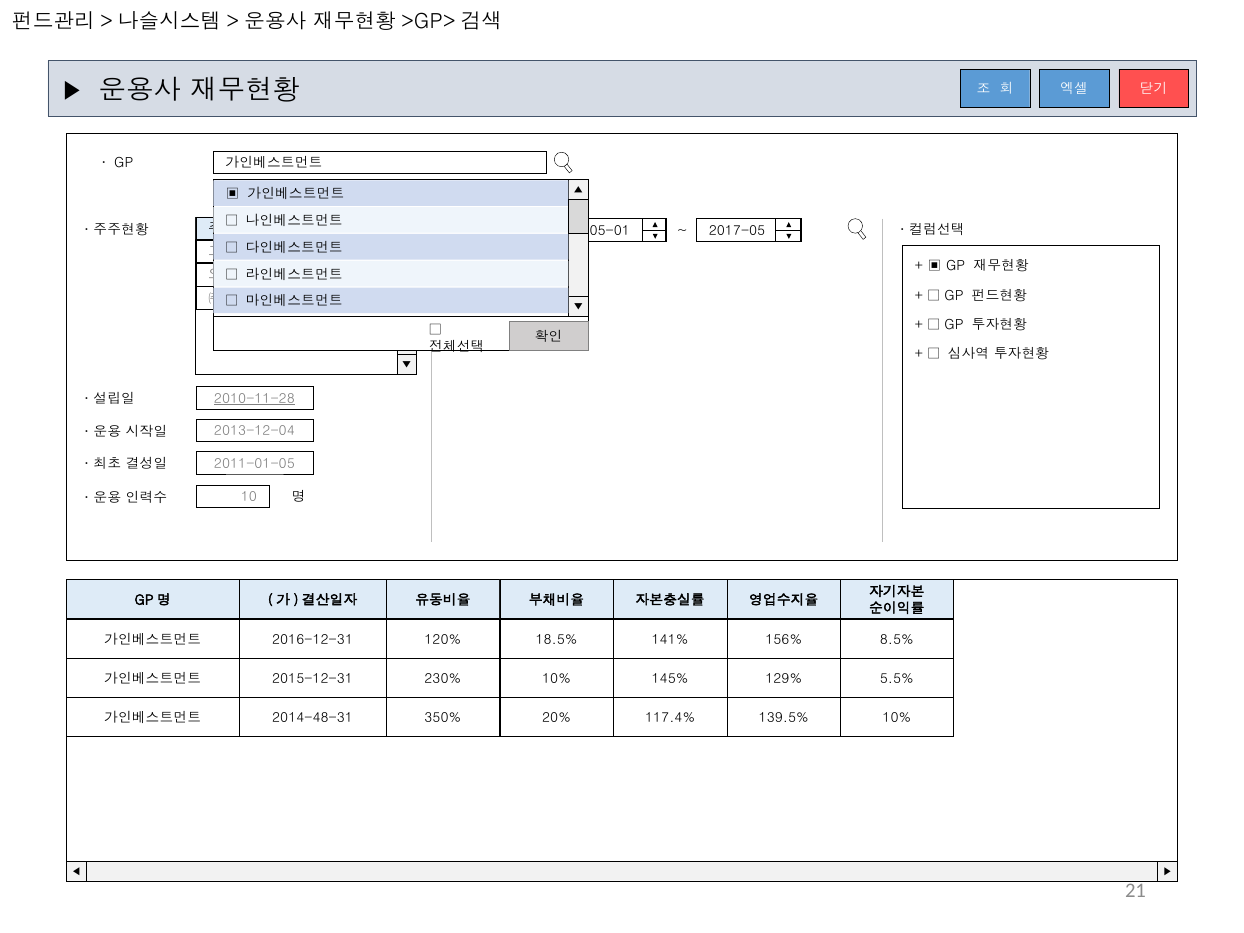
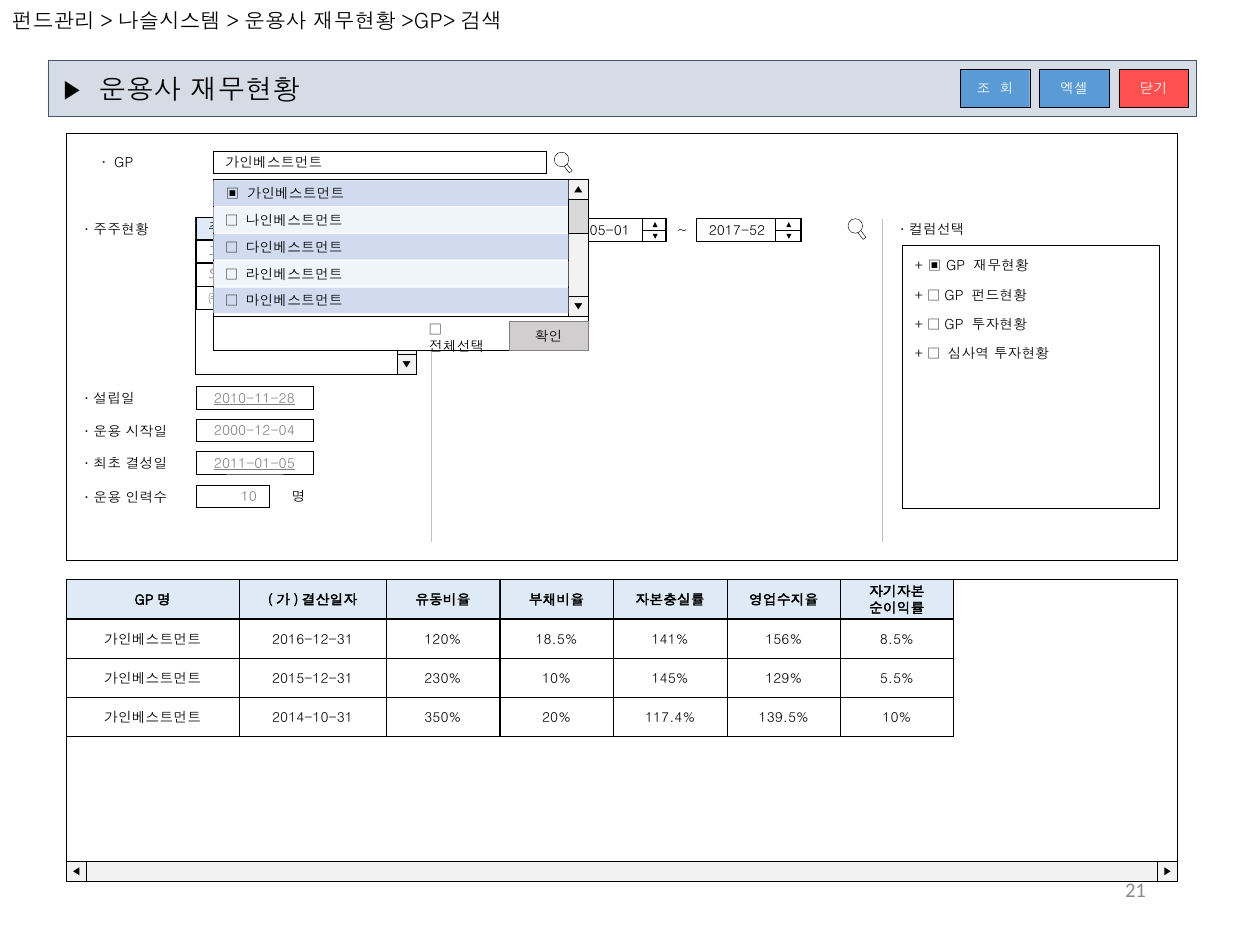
2017-05: 2017-05 -> 2017-52
2013-12-04: 2013-12-04 -> 2000-12-04
2011-01-05 underline: none -> present
2014-48-31: 2014-48-31 -> 2014-10-31
